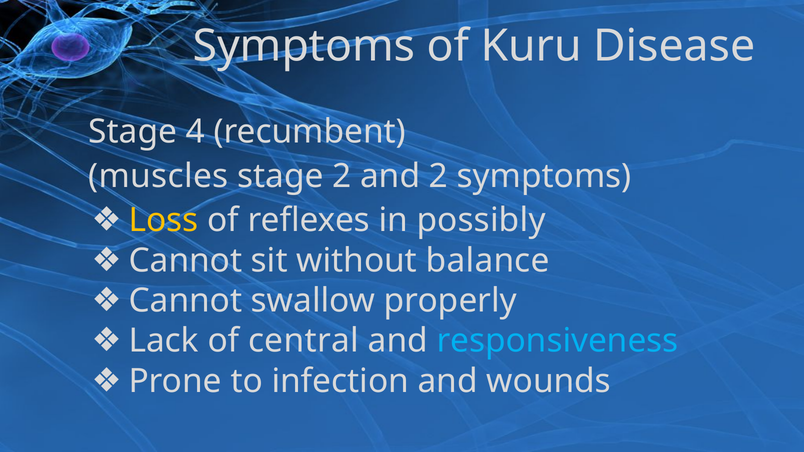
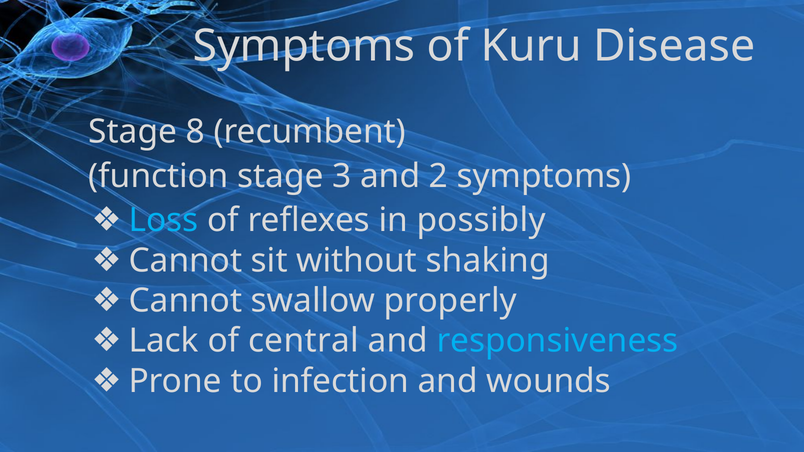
4: 4 -> 8
muscles: muscles -> function
stage 2: 2 -> 3
Loss colour: yellow -> light blue
balance: balance -> shaking
